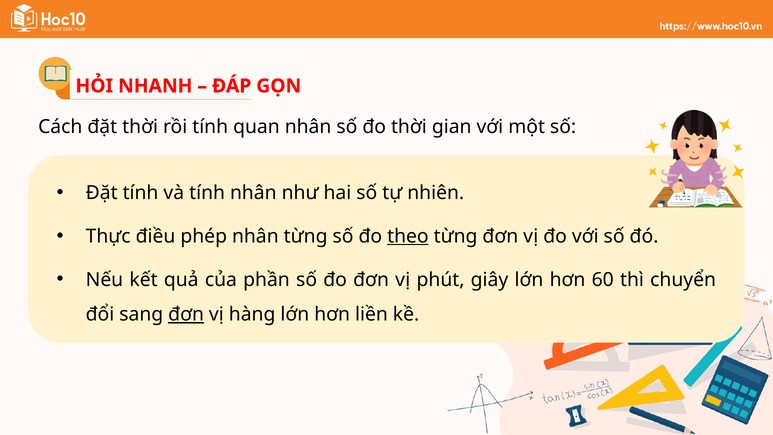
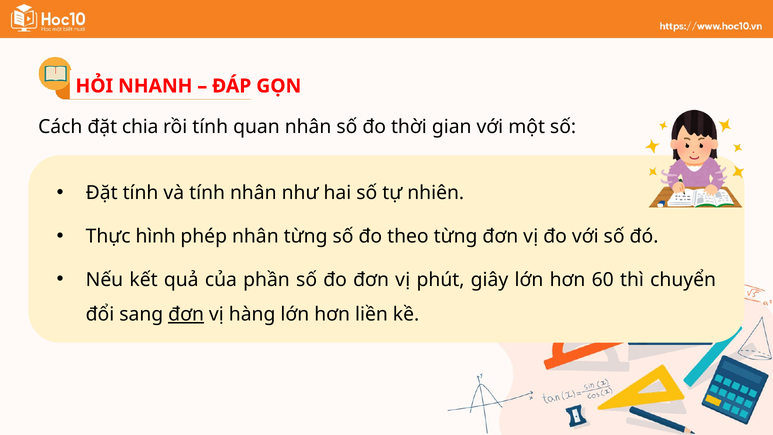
đặt thời: thời -> chia
điều: điều -> hình
theo underline: present -> none
